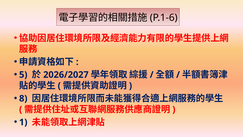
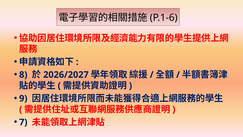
5: 5 -> 8
8: 8 -> 9
1: 1 -> 7
